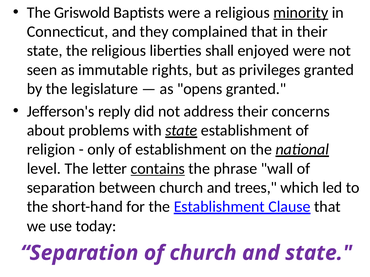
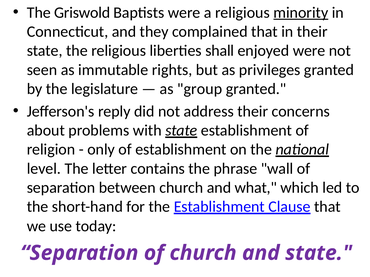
opens: opens -> group
contains underline: present -> none
trees: trees -> what
